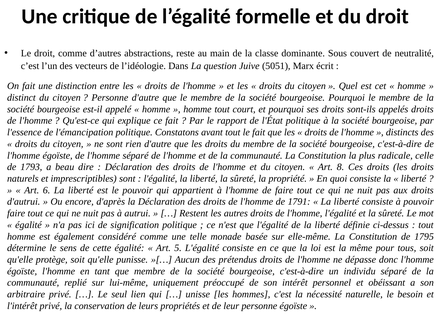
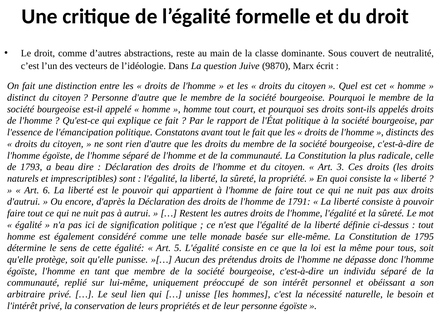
5051: 5051 -> 9870
8: 8 -> 3
